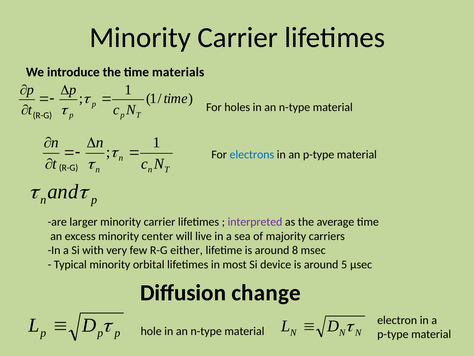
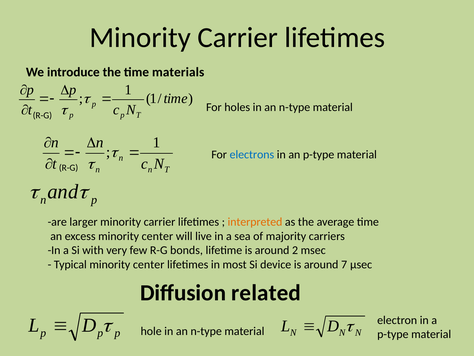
interpreted colour: purple -> orange
either: either -> bonds
8: 8 -> 2
Typical minority orbital: orbital -> center
5: 5 -> 7
change: change -> related
